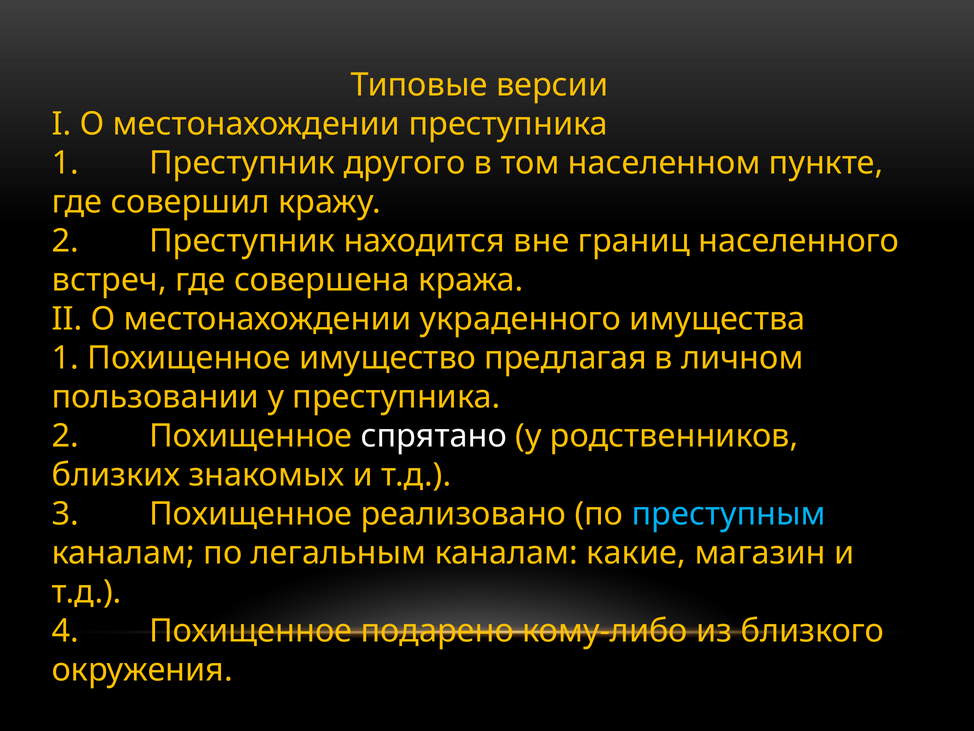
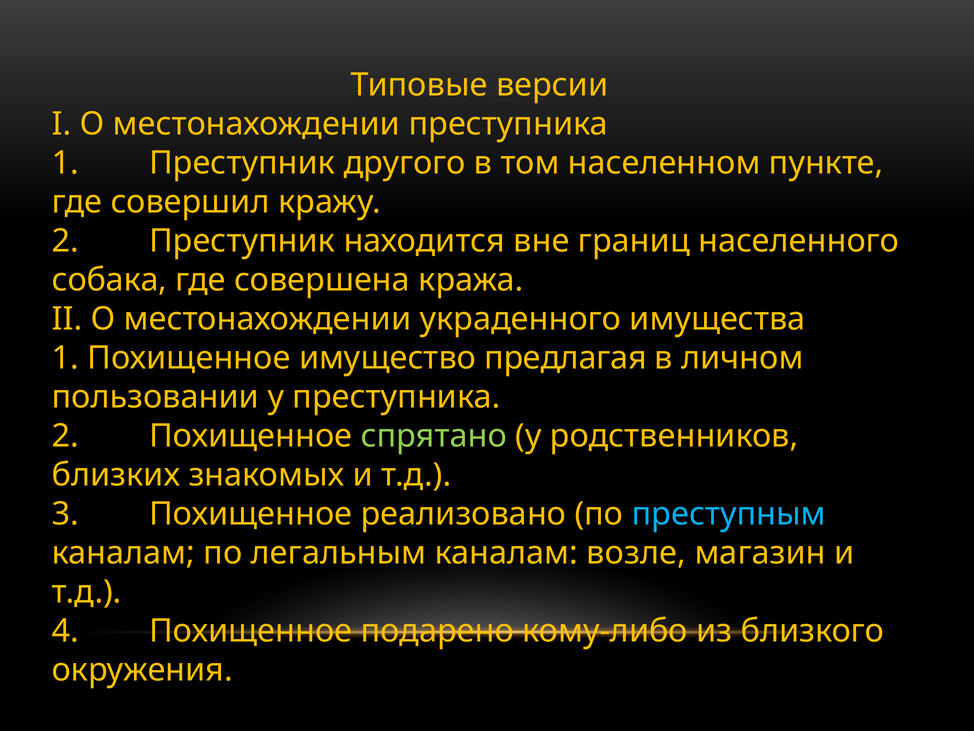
встреч: встреч -> собака
спрятано colour: white -> light green
какие: какие -> возле
